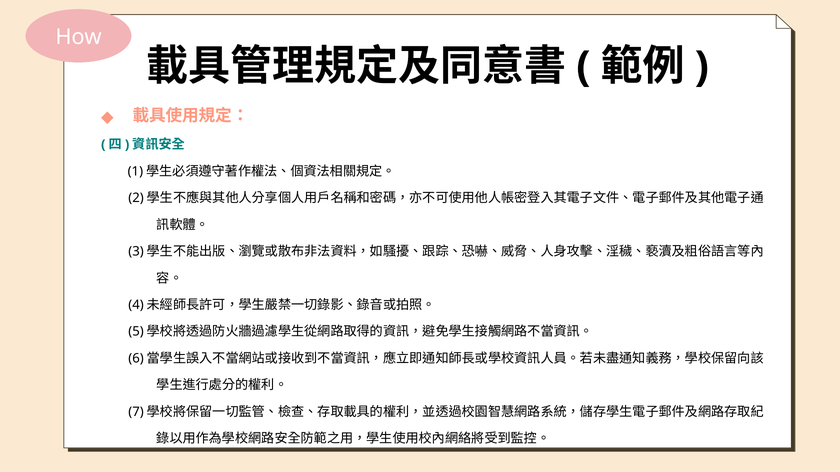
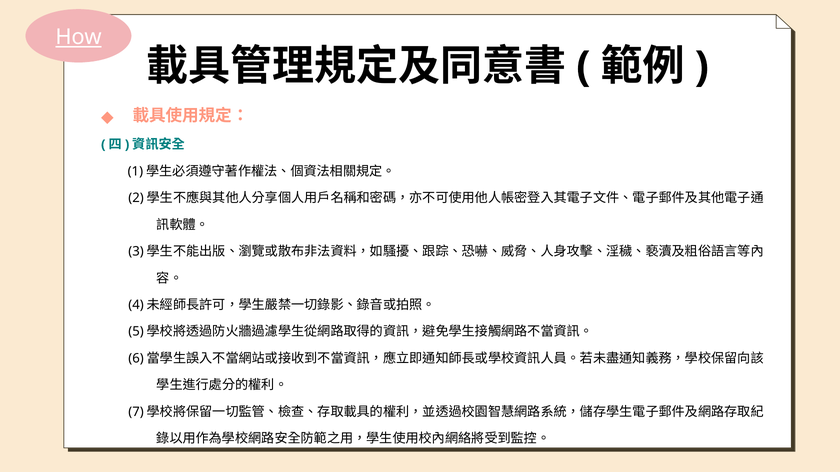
How underline: none -> present
